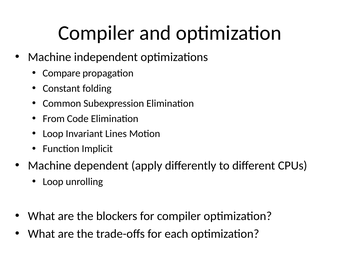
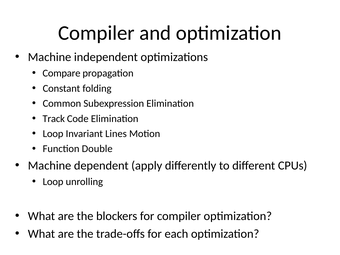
From: From -> Track
Implicit: Implicit -> Double
